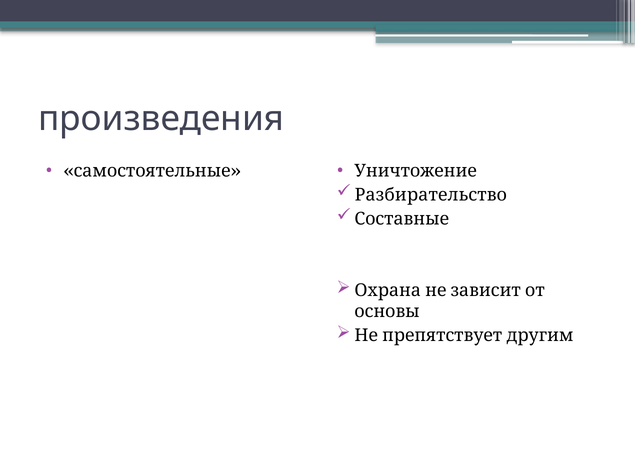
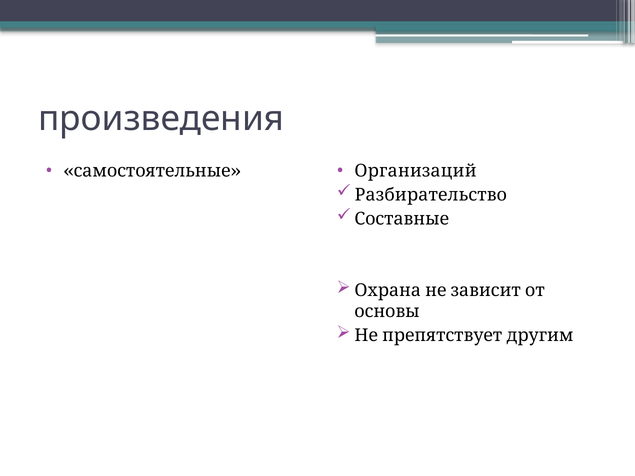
Уничтожение: Уничтожение -> Организаций
